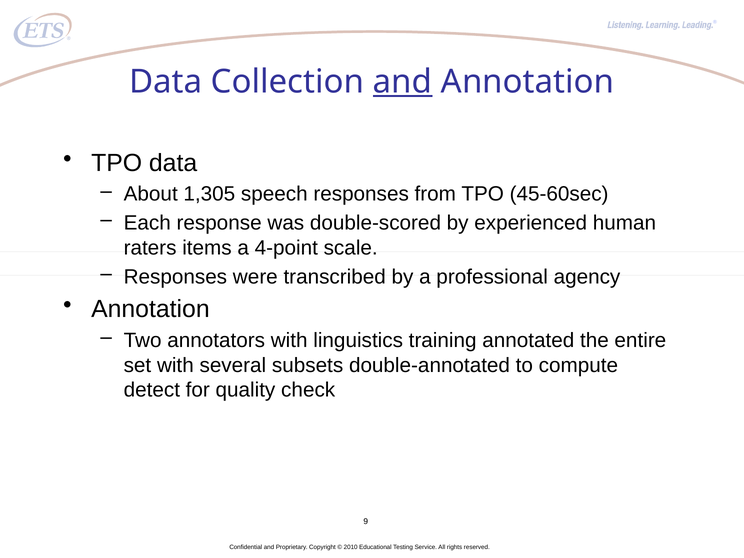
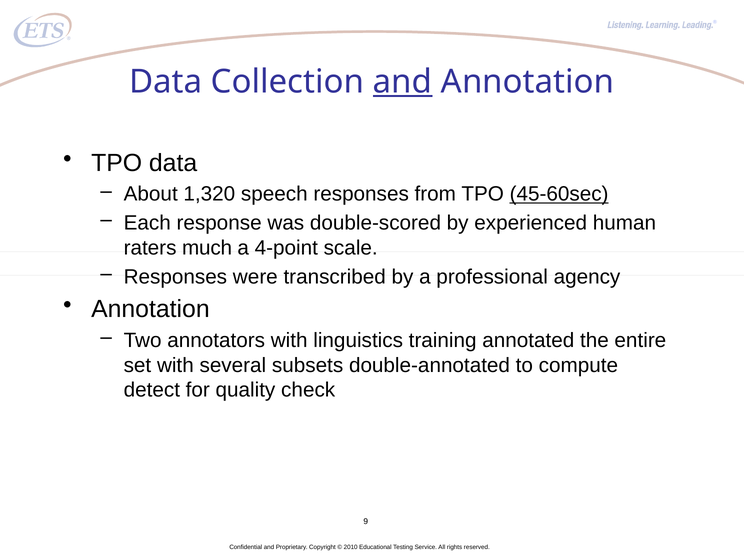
1,305: 1,305 -> 1,320
45-60sec underline: none -> present
items: items -> much
